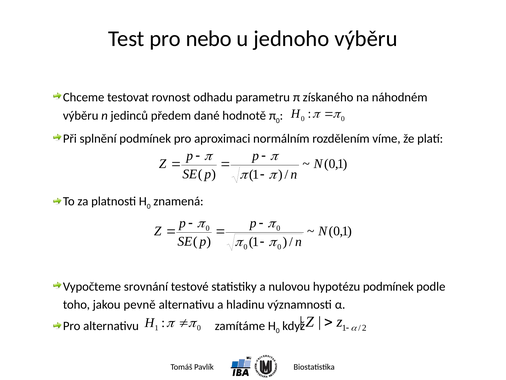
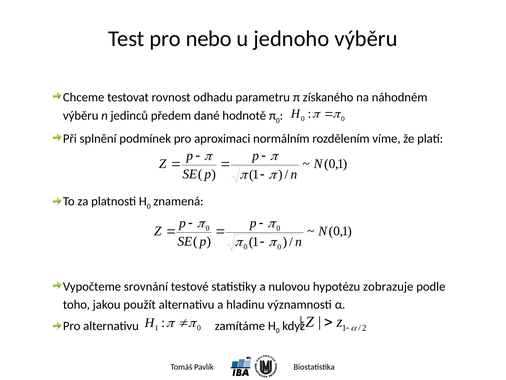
hypotézu podmínek: podmínek -> zobrazuje
pevně: pevně -> použít
